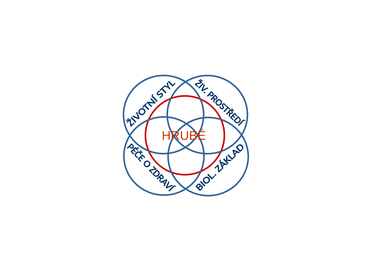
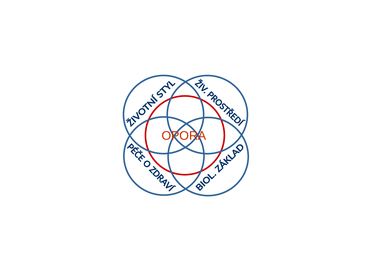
HRUBÉ: HRUBÉ -> OPORA
